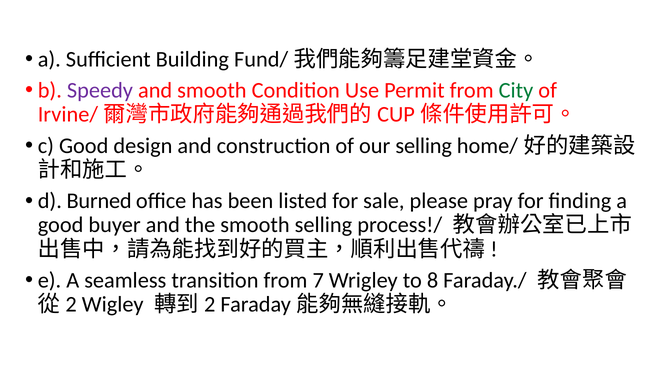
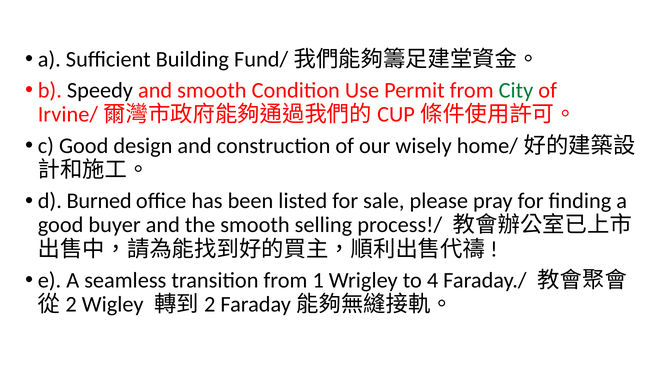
Speedy colour: purple -> black
our selling: selling -> wisely
7: 7 -> 1
8: 8 -> 4
